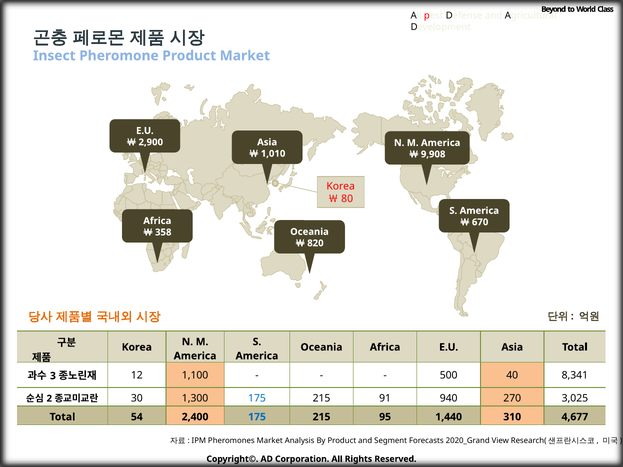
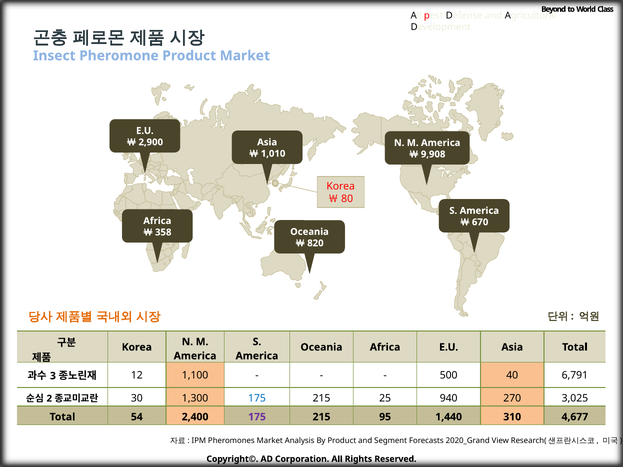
8,341: 8,341 -> 6,791
91: 91 -> 25
175 at (257, 417) colour: blue -> purple
